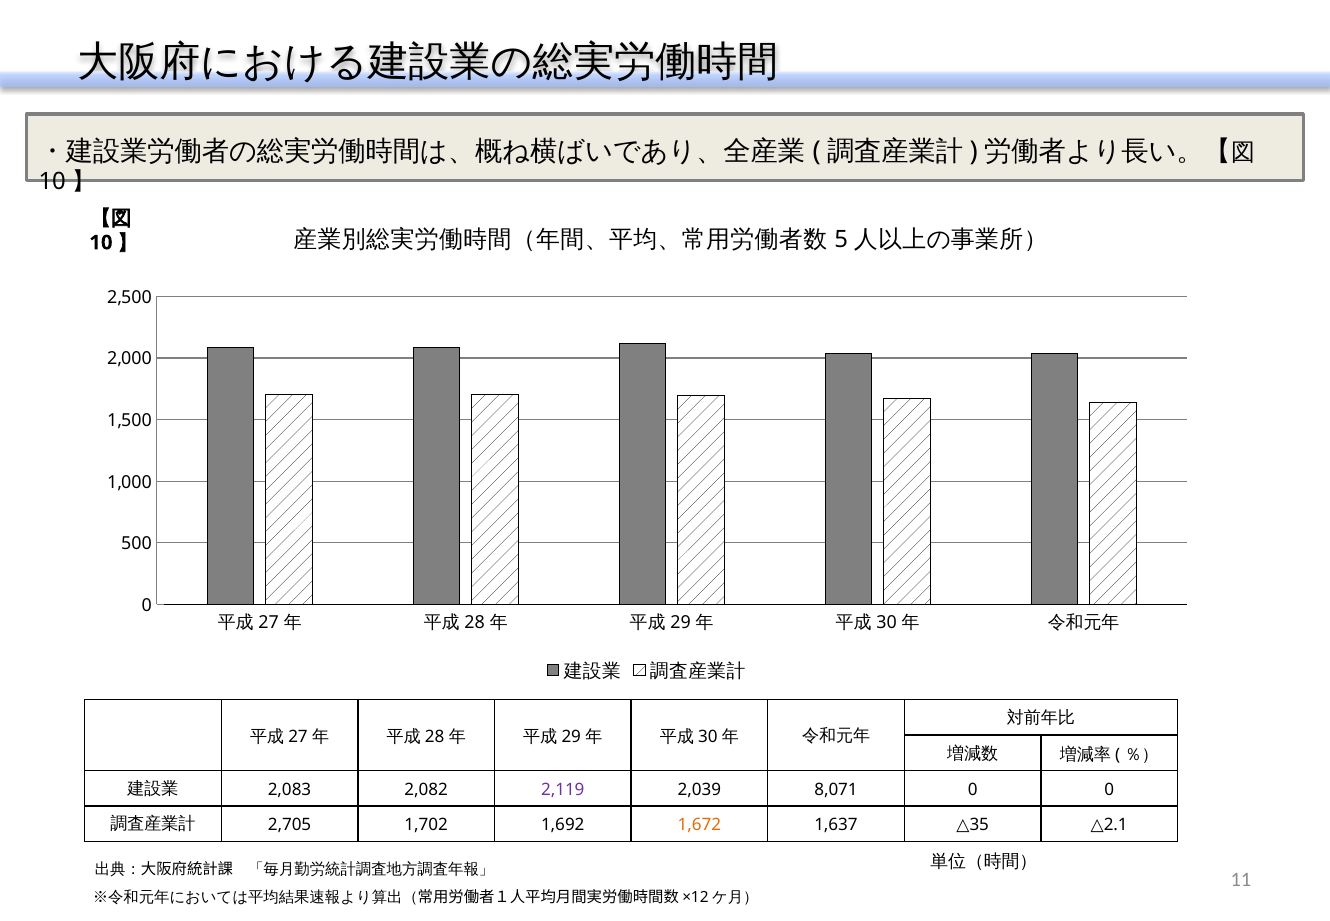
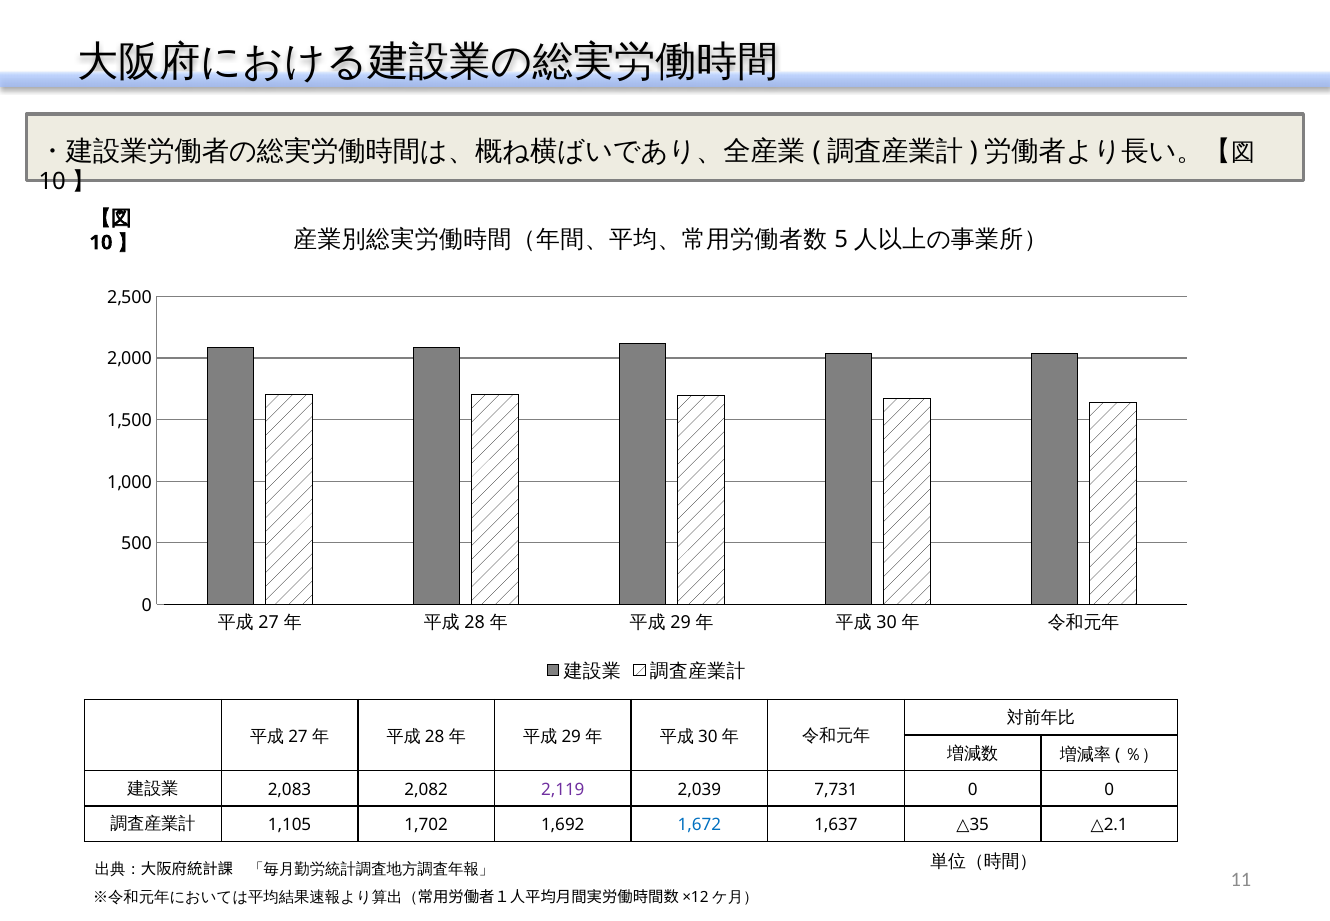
8,071: 8,071 -> 7,731
2,705: 2,705 -> 1,105
1,672 colour: orange -> blue
